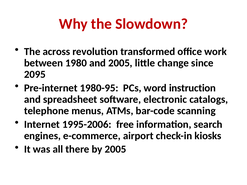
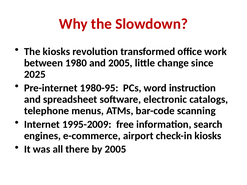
The across: across -> kiosks
2095: 2095 -> 2025
1995-2006: 1995-2006 -> 1995-2009
